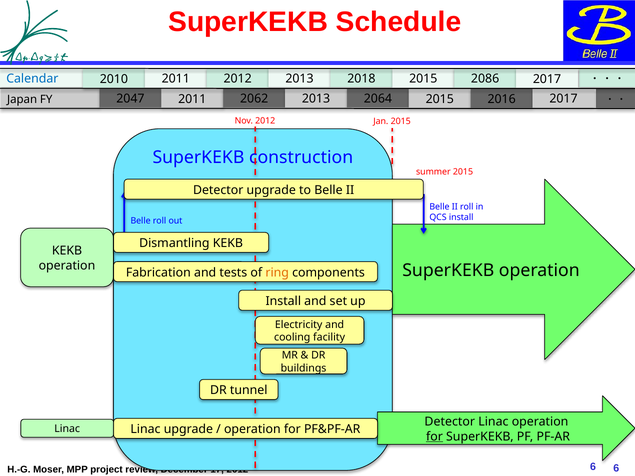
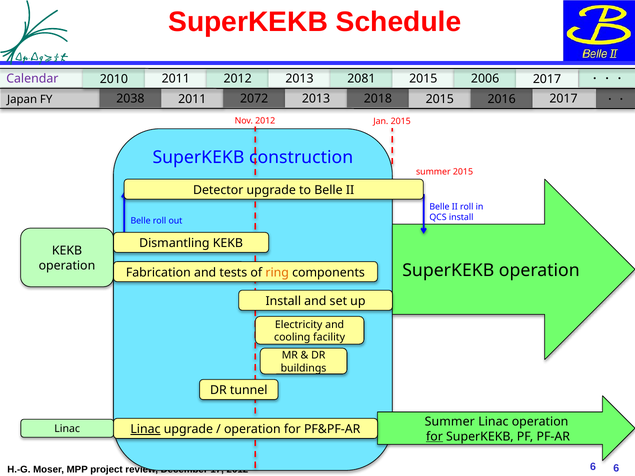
Calendar colour: blue -> purple
2018: 2018 -> 2081
2086: 2086 -> 2006
2047: 2047 -> 2038
2062: 2062 -> 2072
2064: 2064 -> 2018
Detector at (450, 422): Detector -> Summer
Linac at (145, 429) underline: none -> present
